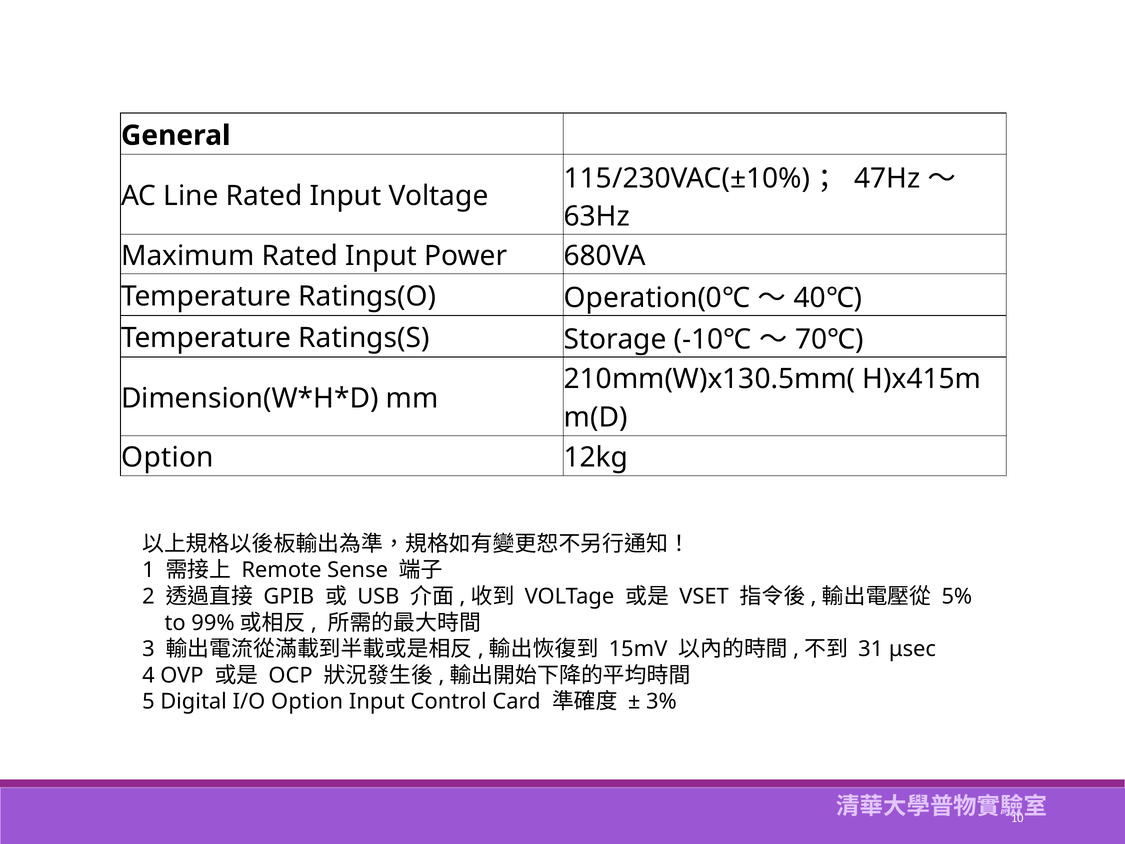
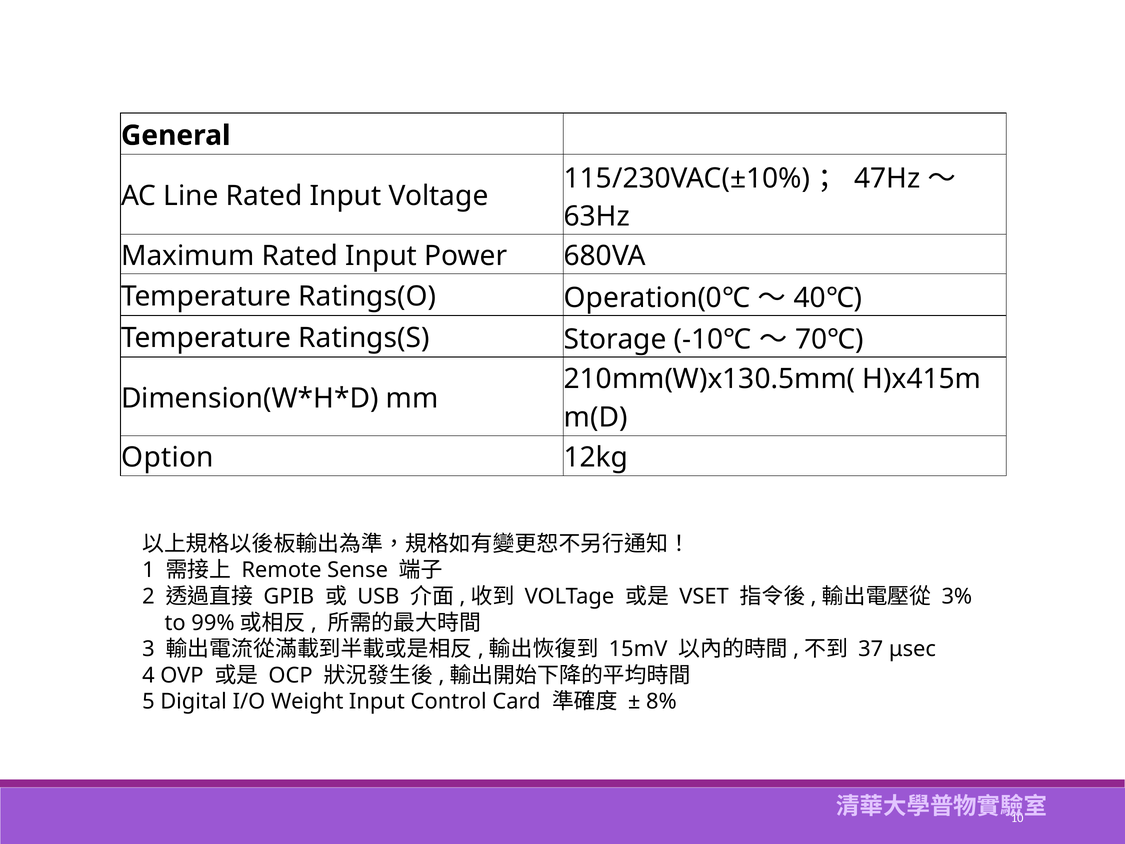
5%: 5% -> 3%
31: 31 -> 37
I/O Option: Option -> Weight
3%: 3% -> 8%
